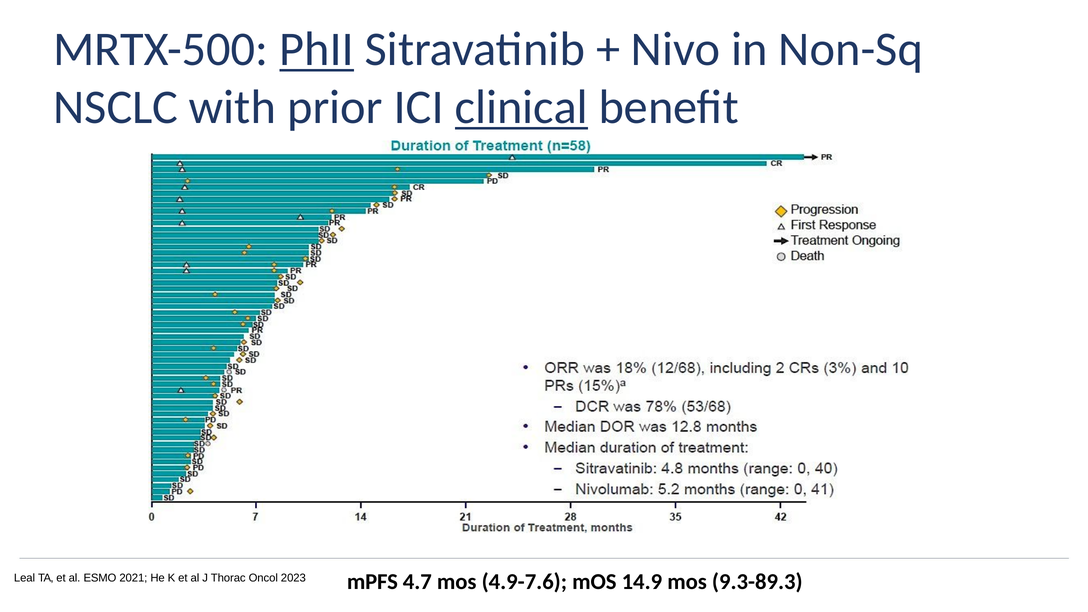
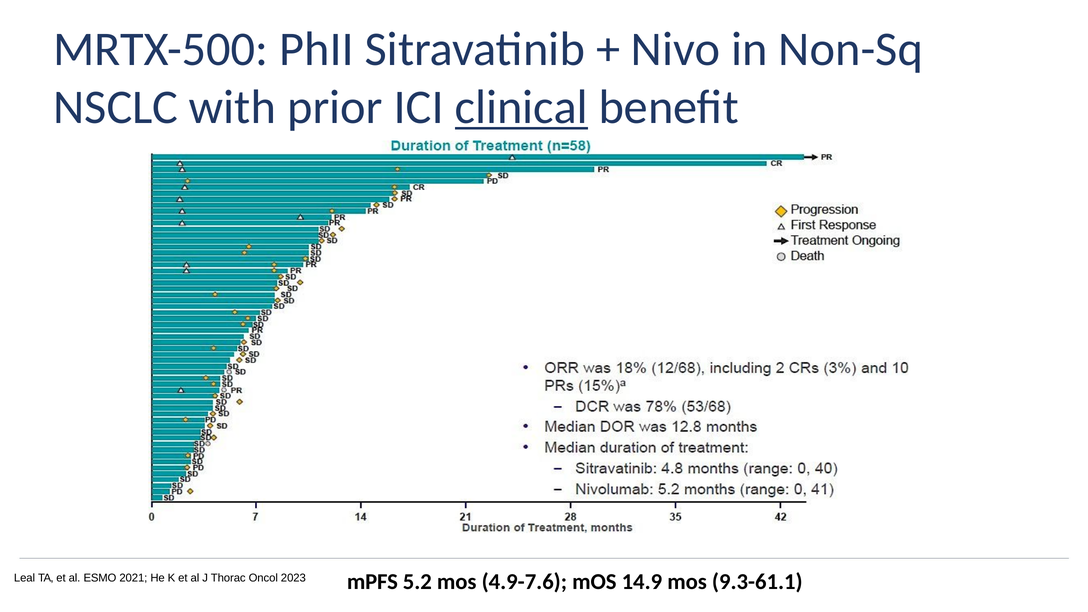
PhII underline: present -> none
4.7: 4.7 -> 5.2
9.3-89.3: 9.3-89.3 -> 9.3-61.1
